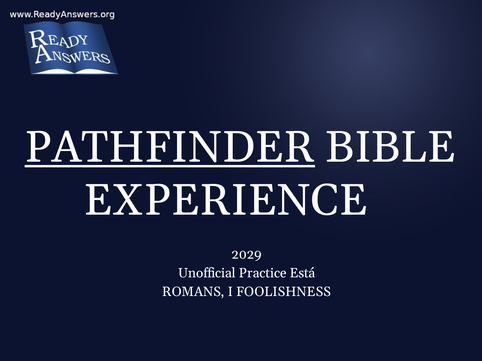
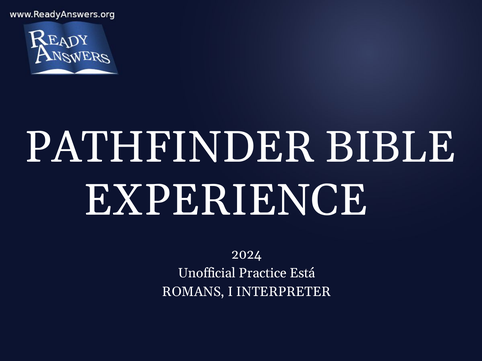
PATHFINDER underline: present -> none
2029: 2029 -> 2024
FOOLISHNESS: FOOLISHNESS -> INTERPRETER
